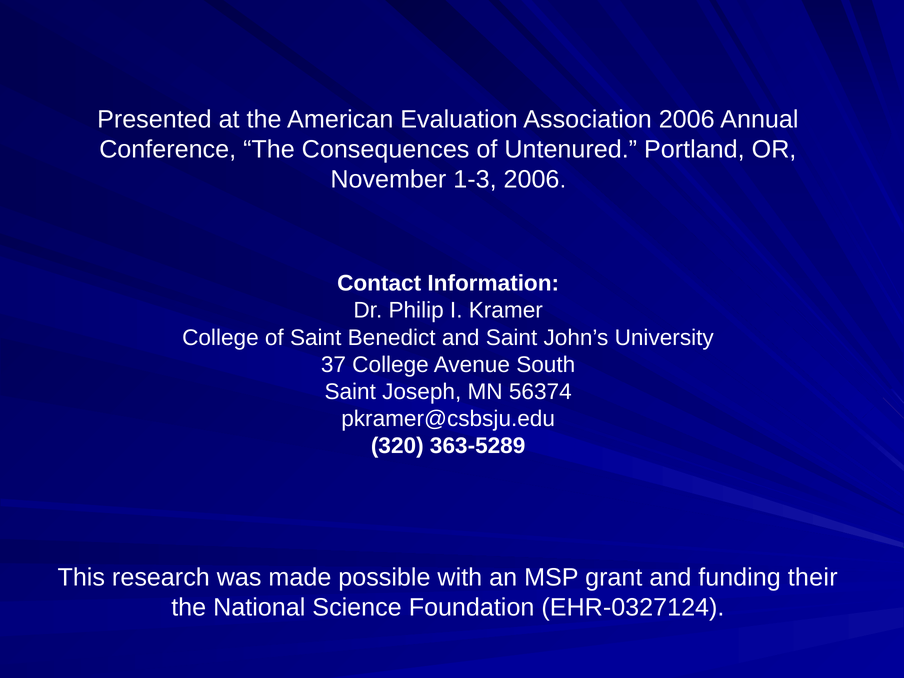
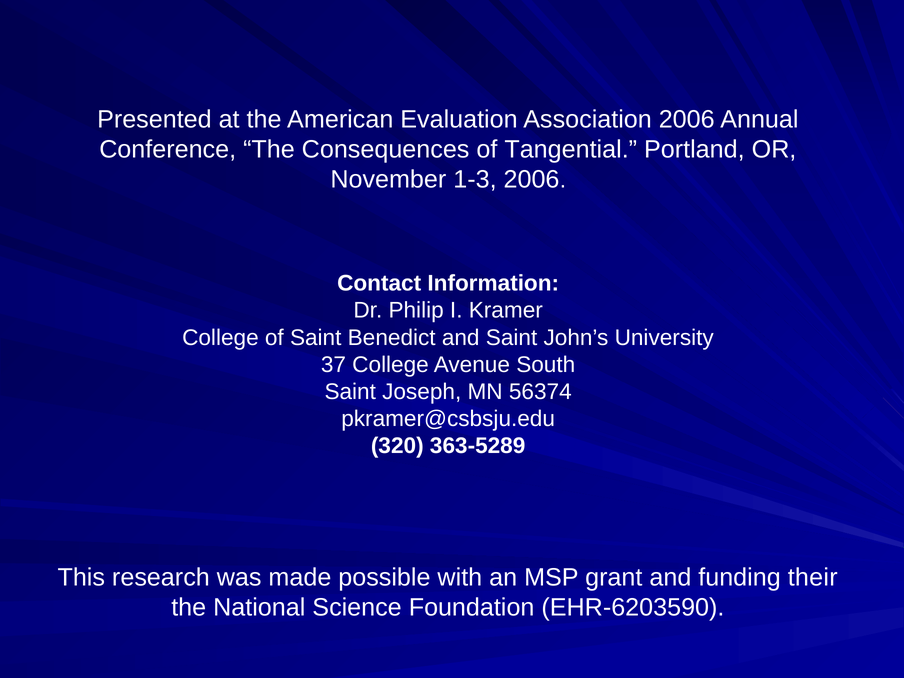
Untenured: Untenured -> Tangential
EHR-0327124: EHR-0327124 -> EHR-6203590
